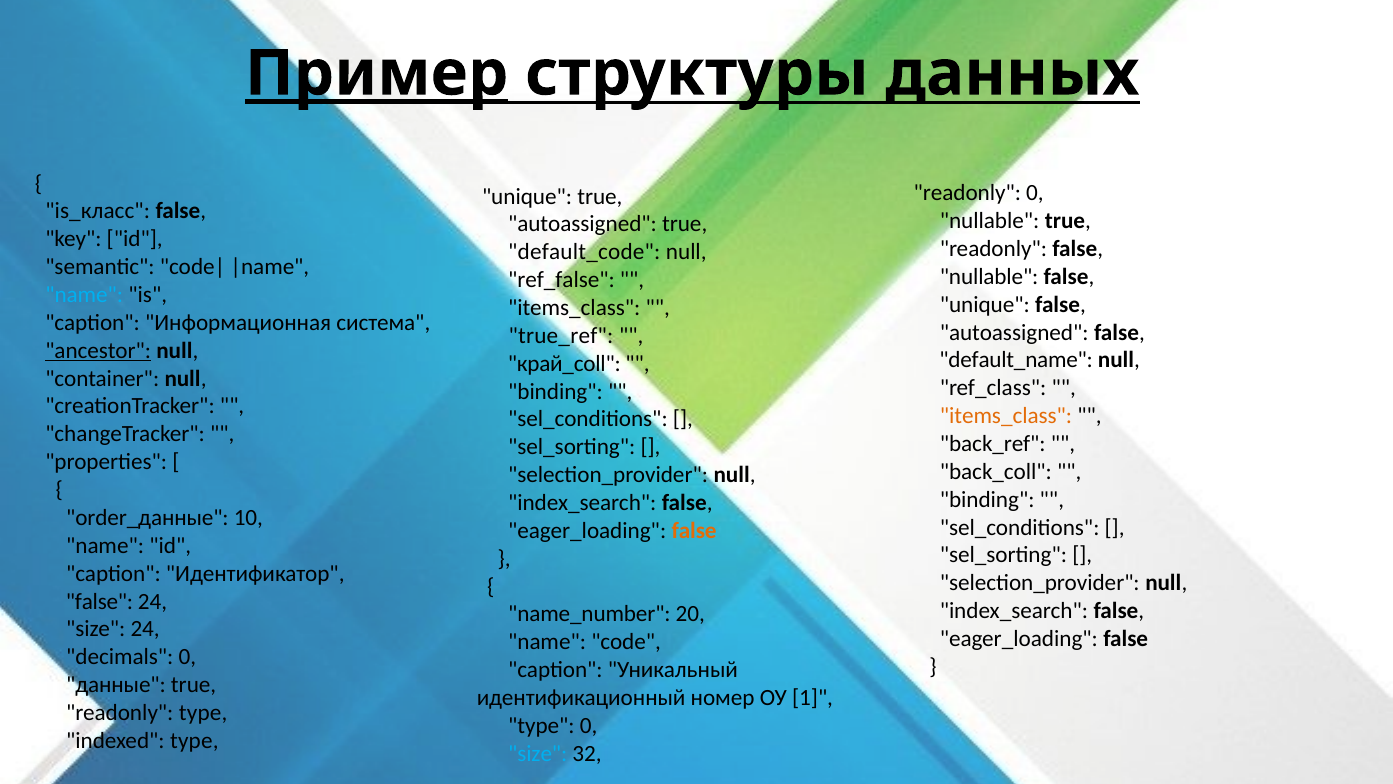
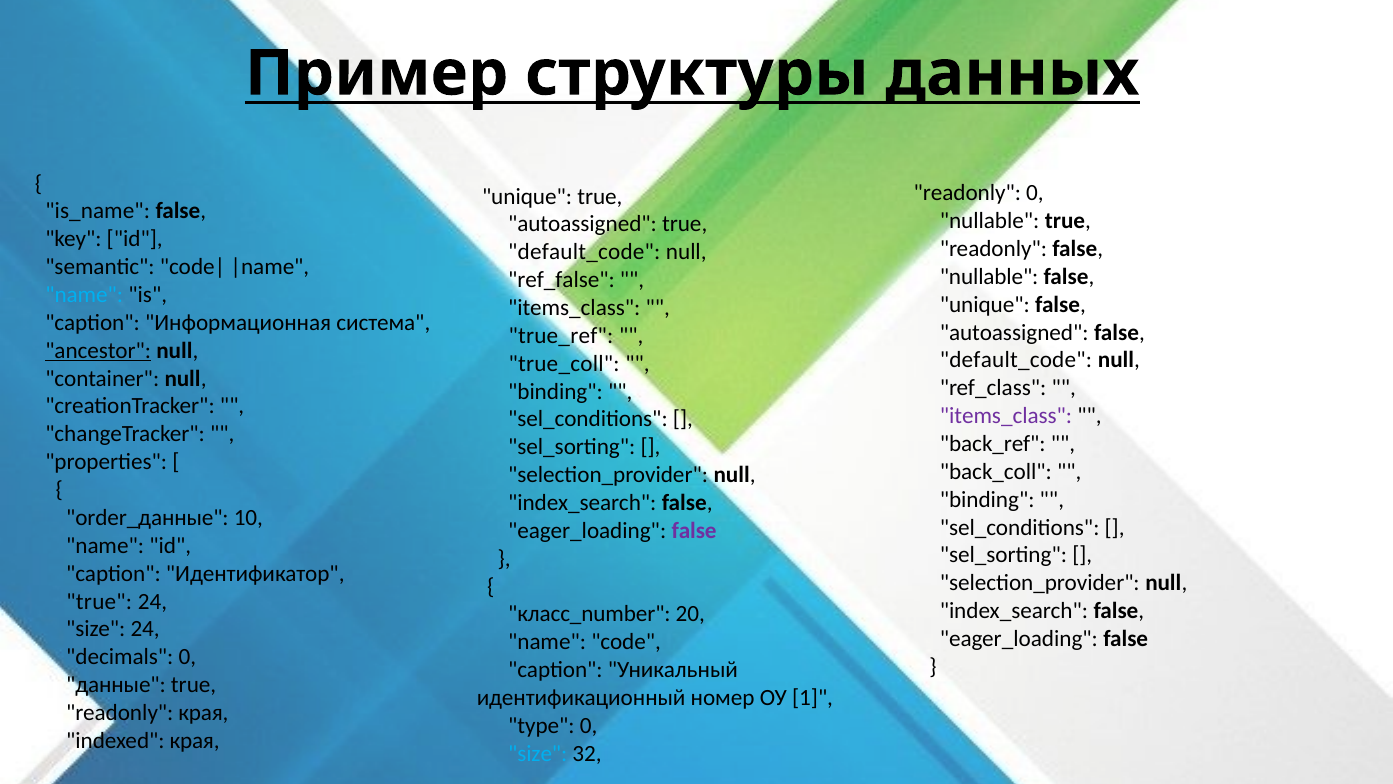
Пример underline: present -> none
is_класс: is_класс -> is_name
default_name at (1016, 360): default_name -> default_code
край_coll: край_coll -> true_coll
items_class at (1006, 416) colour: orange -> purple
false at (694, 530) colour: orange -> purple
false at (100, 601): false -> true
name_number: name_number -> класс_number
readonly type: type -> края
indexed type: type -> края
